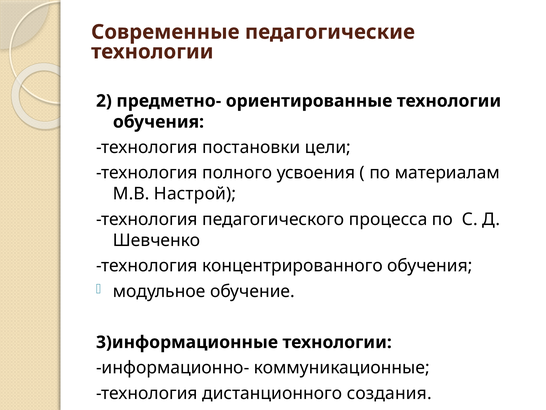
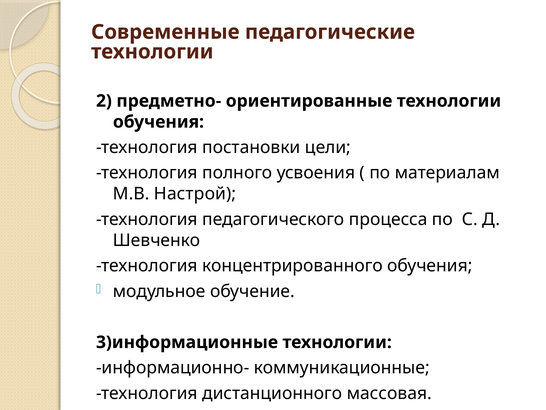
создания: создания -> массовая
